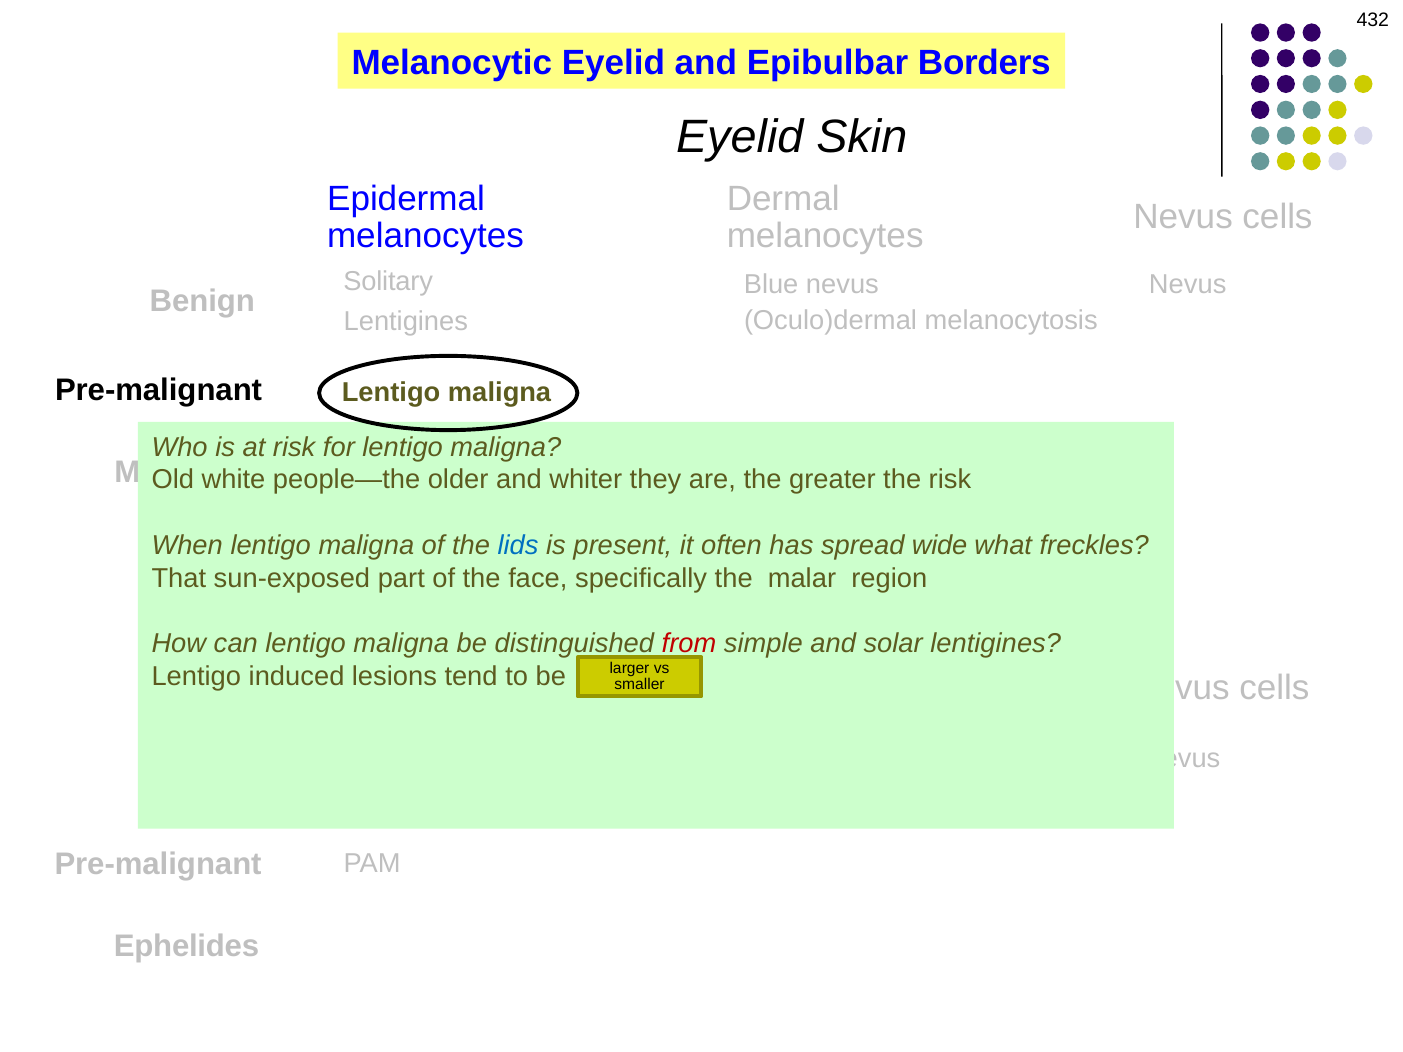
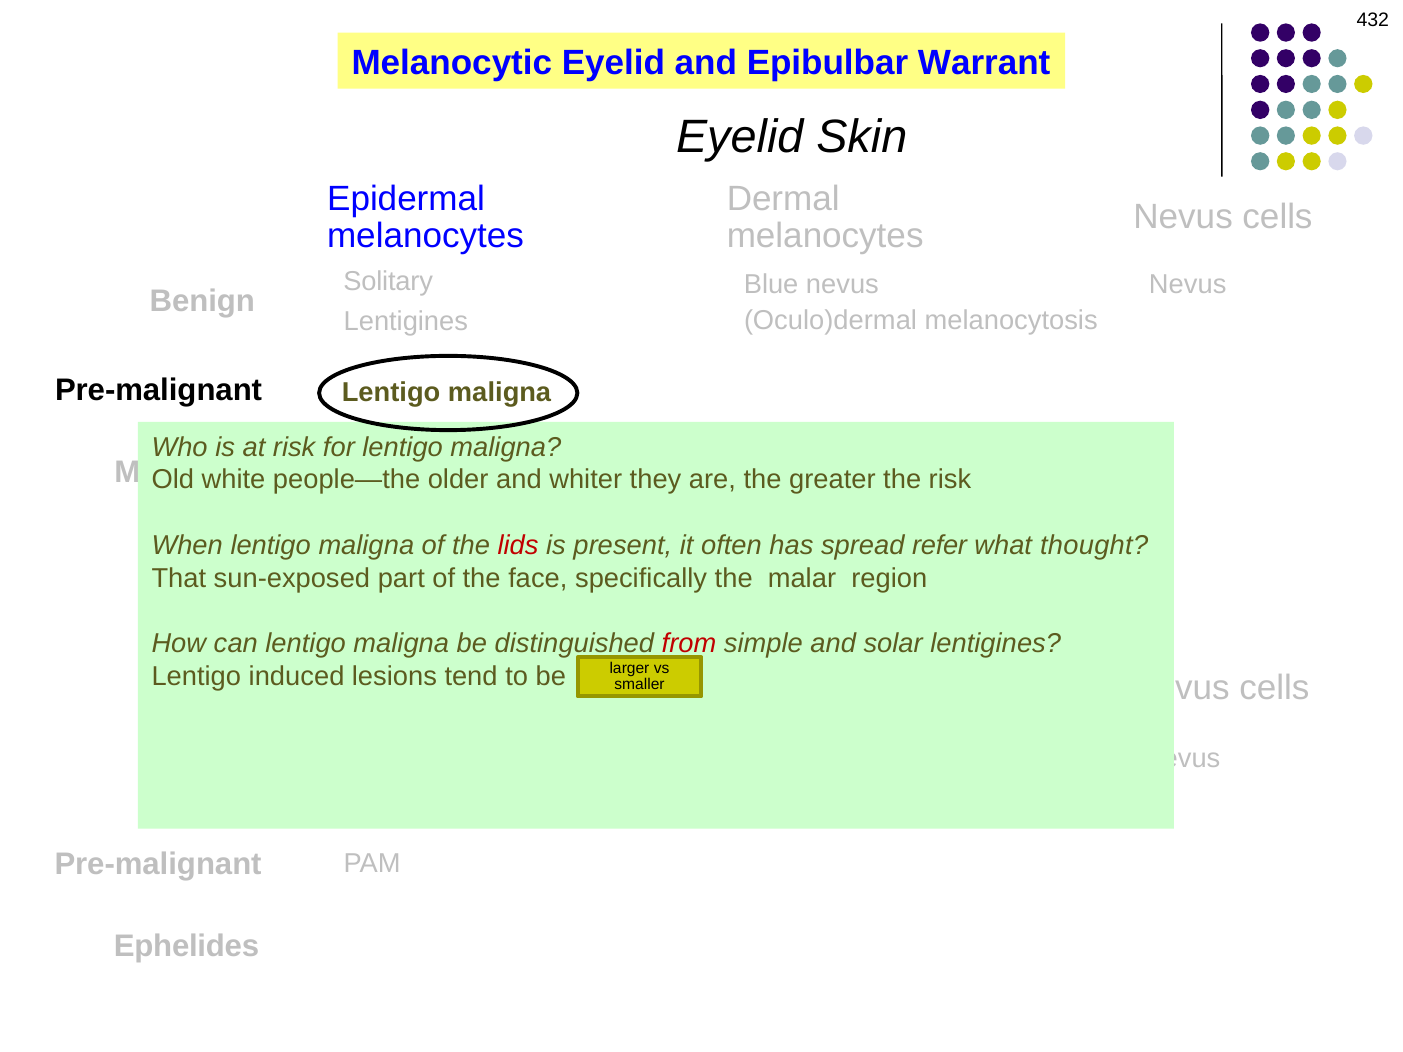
Epibulbar Borders: Borders -> Warrant
lids colour: blue -> red
wide: wide -> refer
freckles: freckles -> thought
